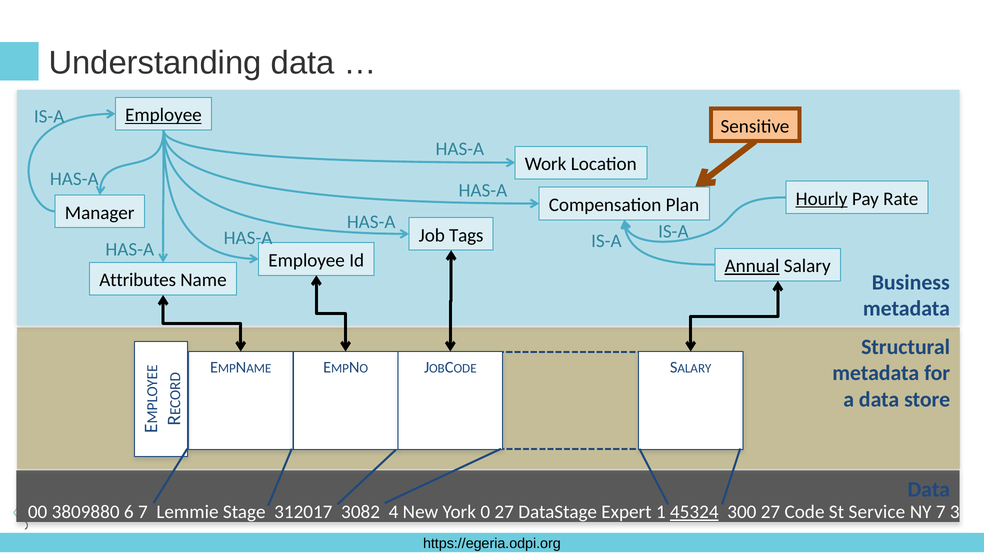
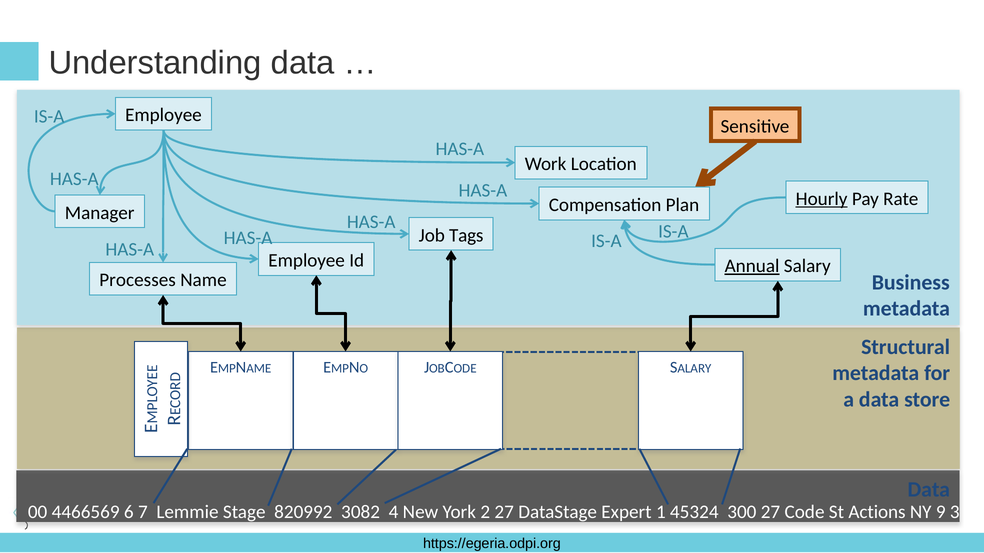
Employee at (163, 115) underline: present -> none
Attributes: Attributes -> Processes
3809880: 3809880 -> 4466569
312017: 312017 -> 820992
0: 0 -> 2
45324 underline: present -> none
Service: Service -> Actions
NY 7: 7 -> 9
